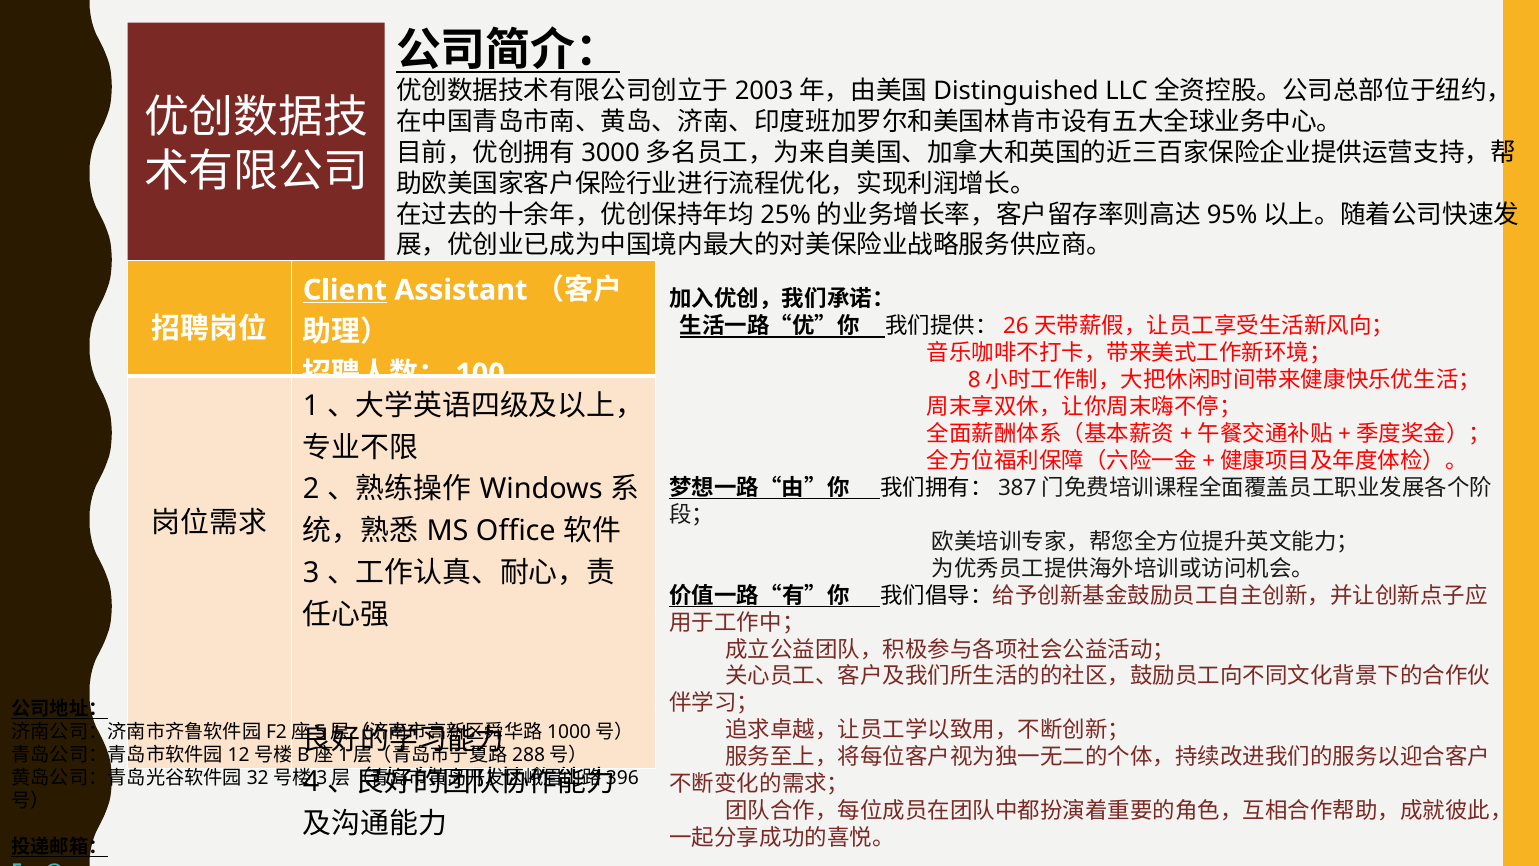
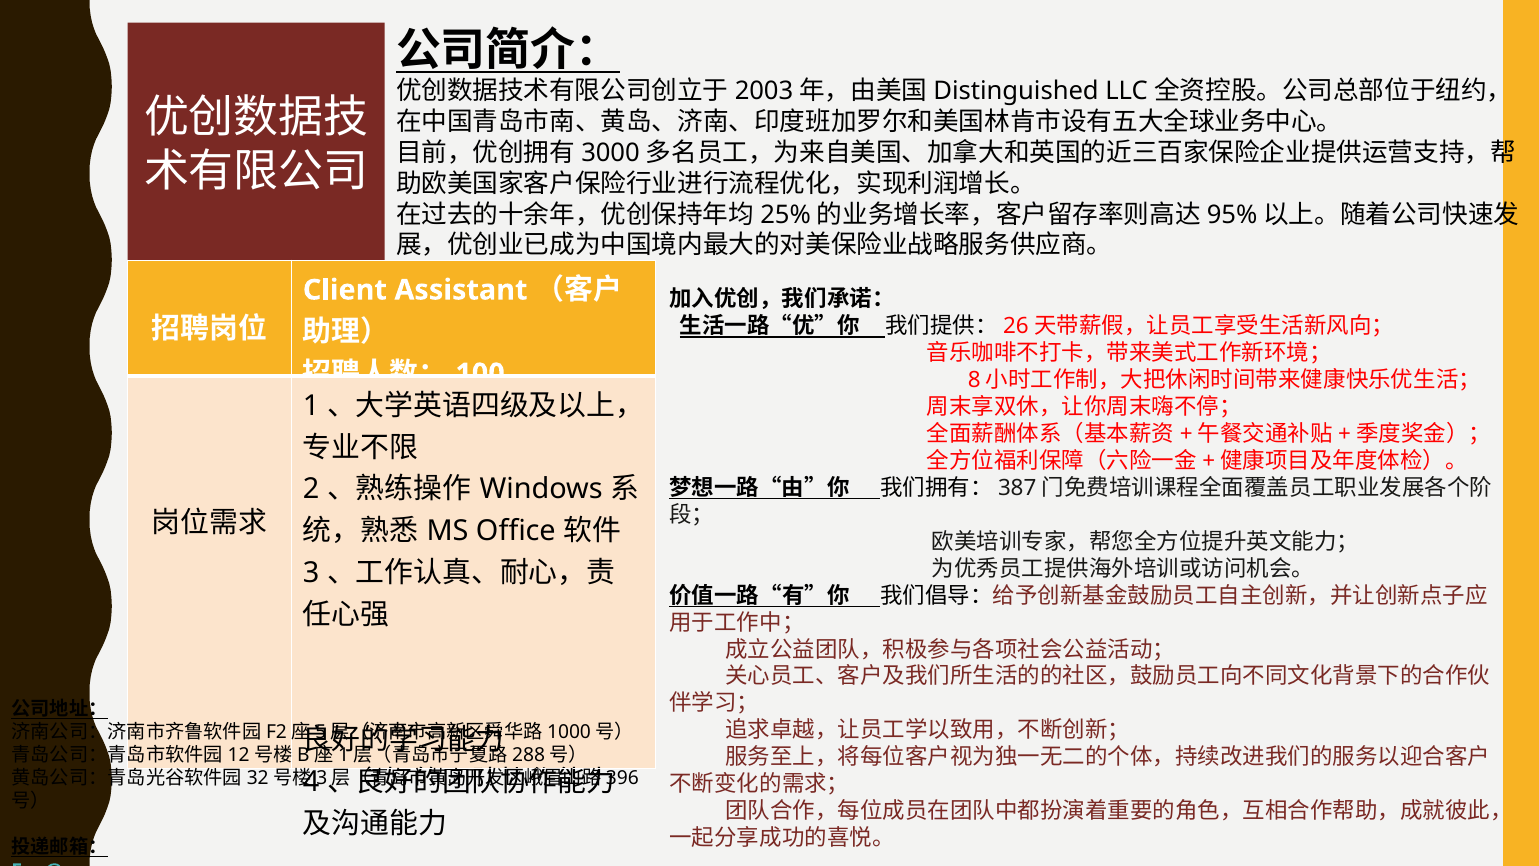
Client underline: present -> none
